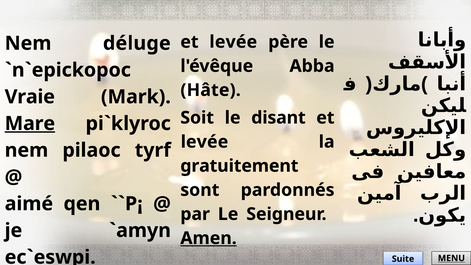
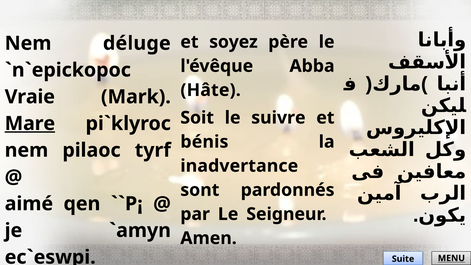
levée at (233, 42): levée -> soyez
disant: disant -> suivre
levée at (204, 142): levée -> bénis
gratuitement: gratuitement -> inadvertance
Amen underline: present -> none
